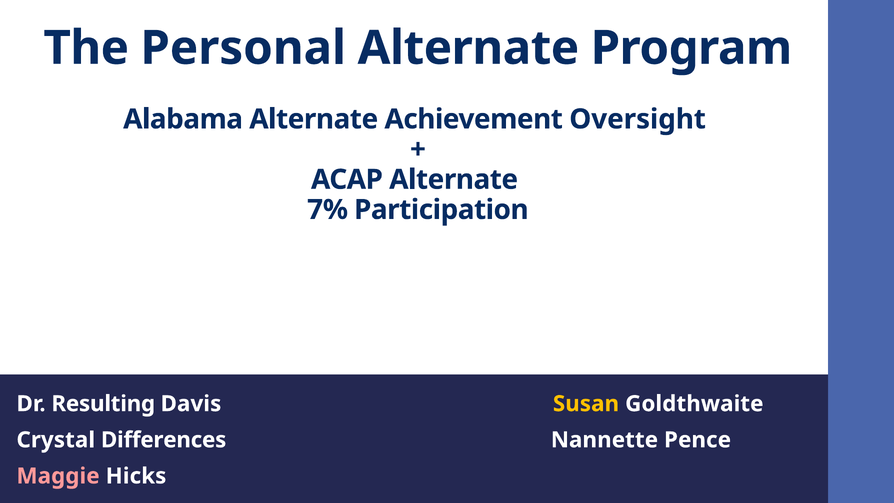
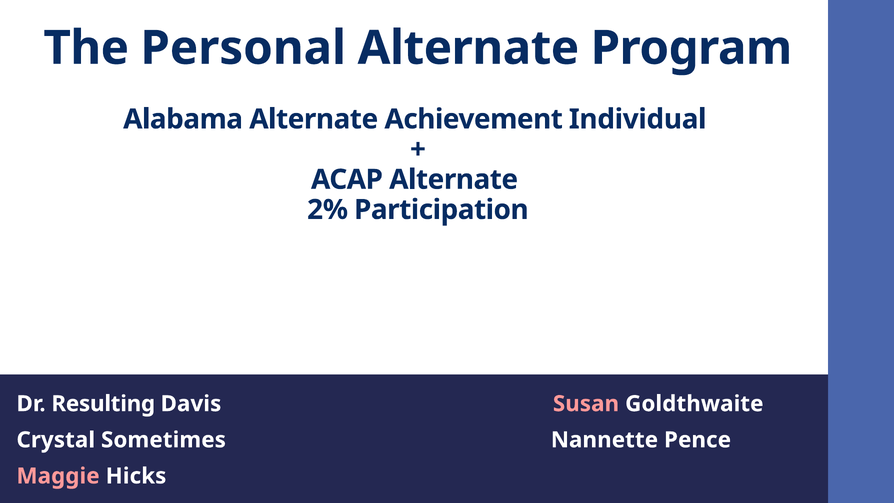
Oversight: Oversight -> Individual
7%: 7% -> 2%
Susan colour: yellow -> pink
Differences: Differences -> Sometimes
